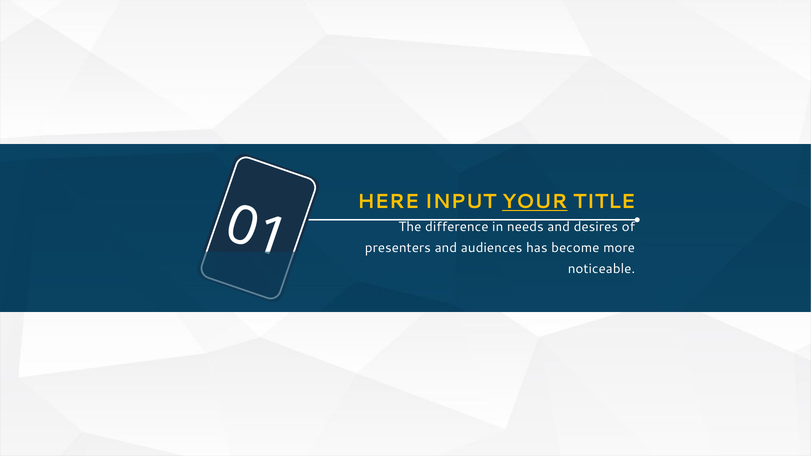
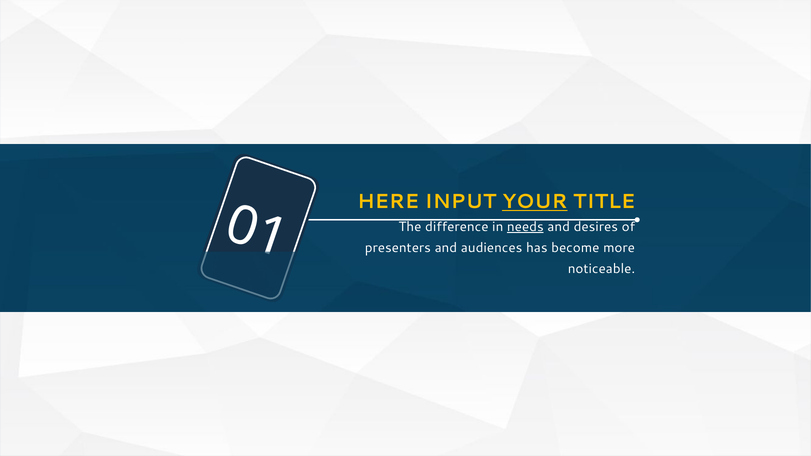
needs underline: none -> present
